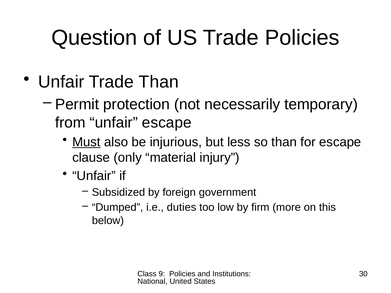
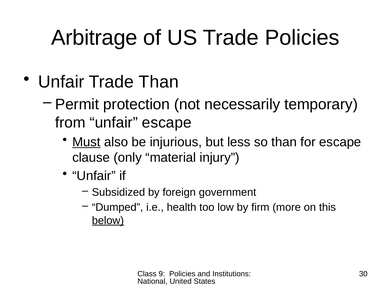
Question: Question -> Arbitrage
duties: duties -> health
below underline: none -> present
